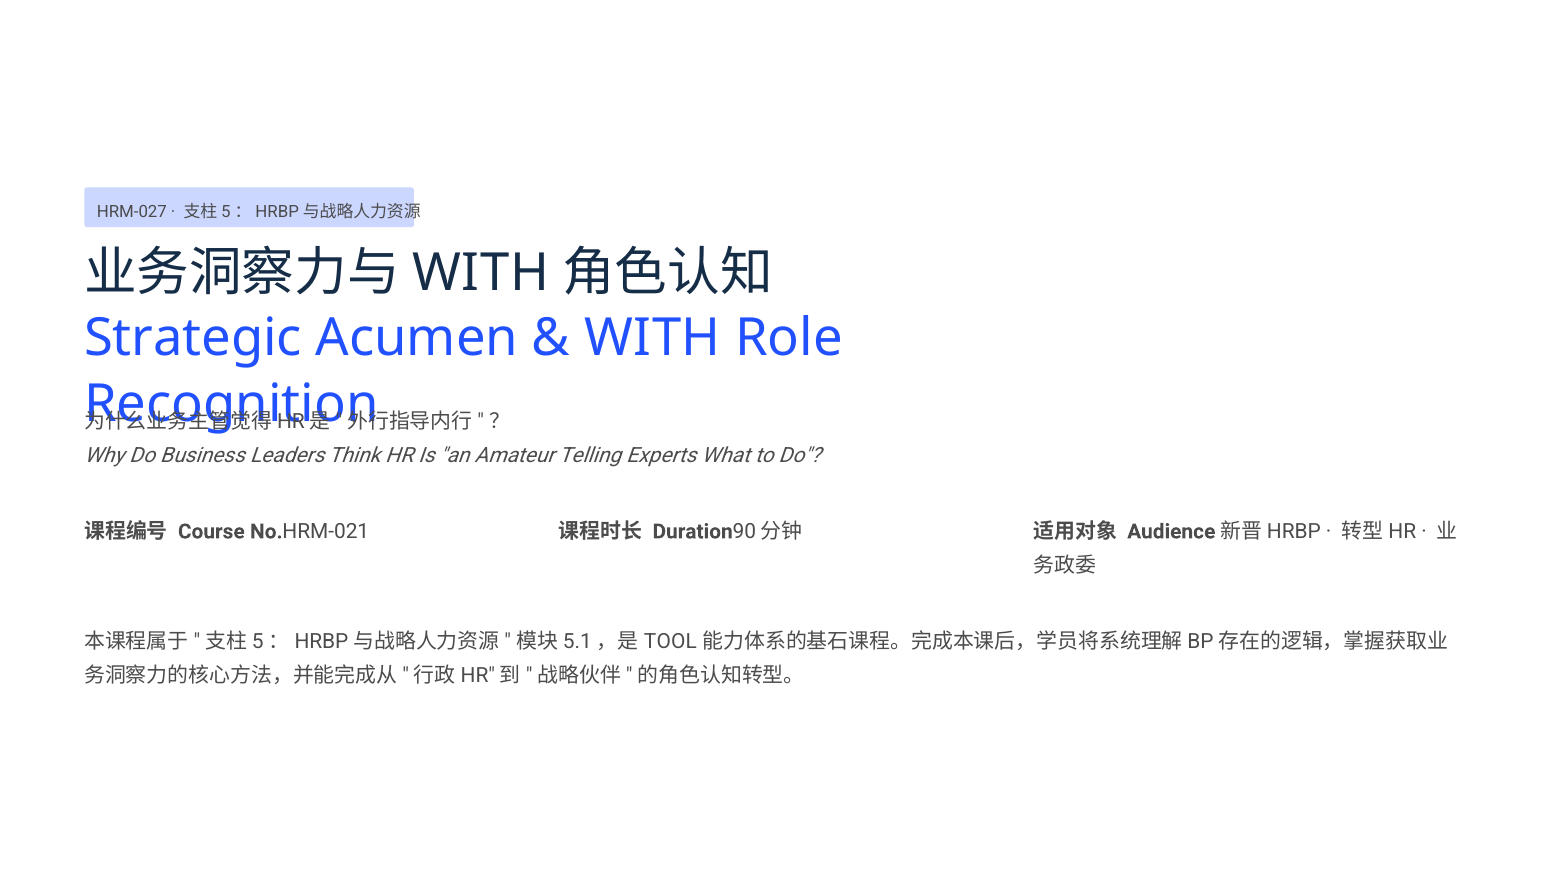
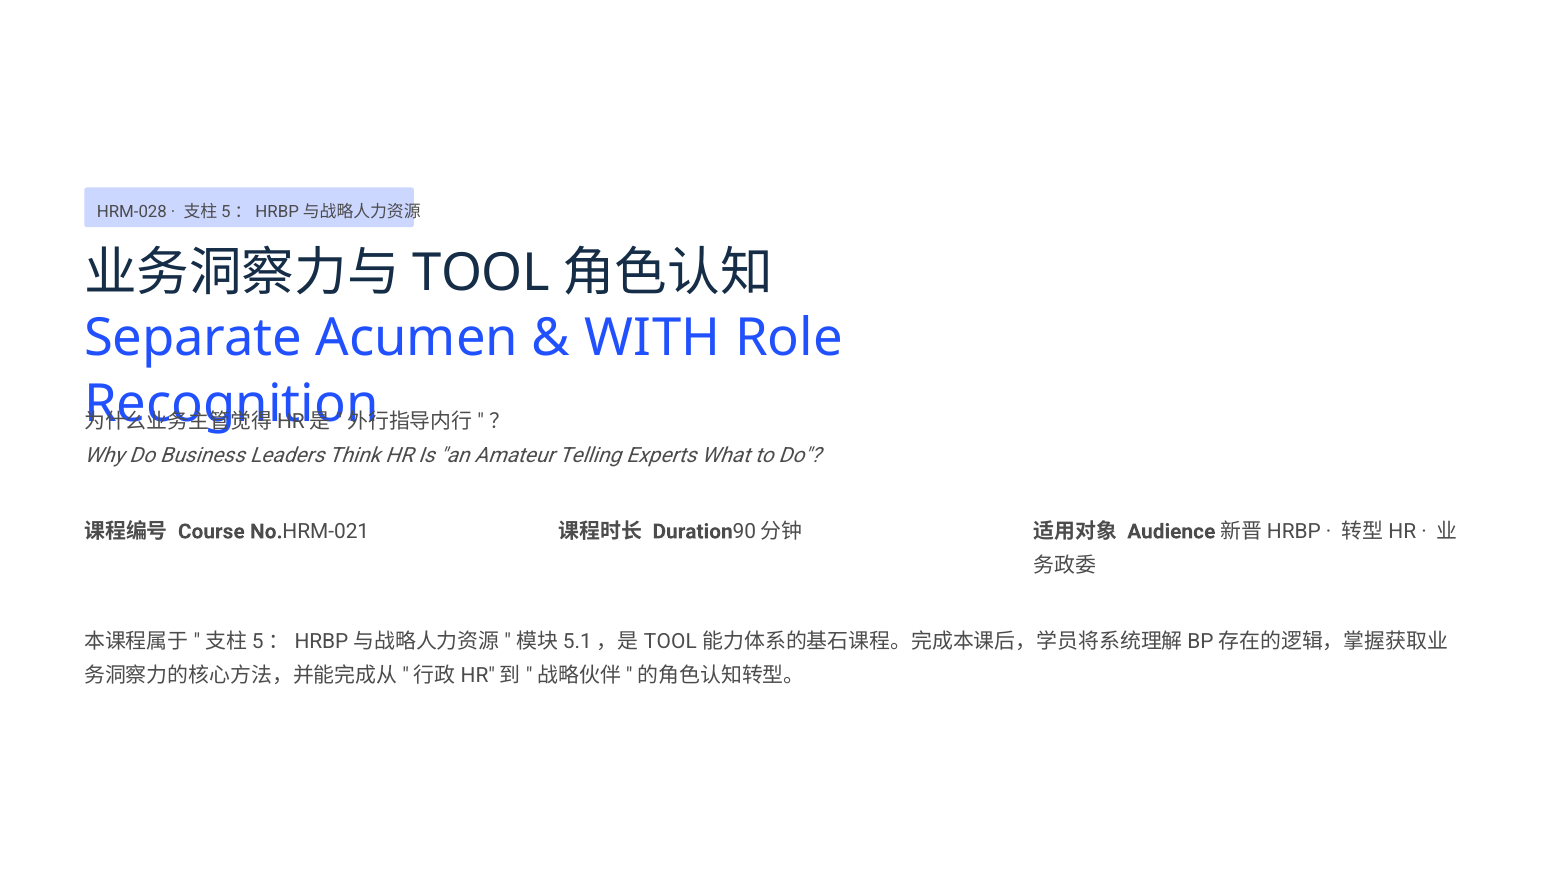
HRM-027: HRM-027 -> HRM-028
WITH at (481, 273): WITH -> TOOL
Strategic: Strategic -> Separate
